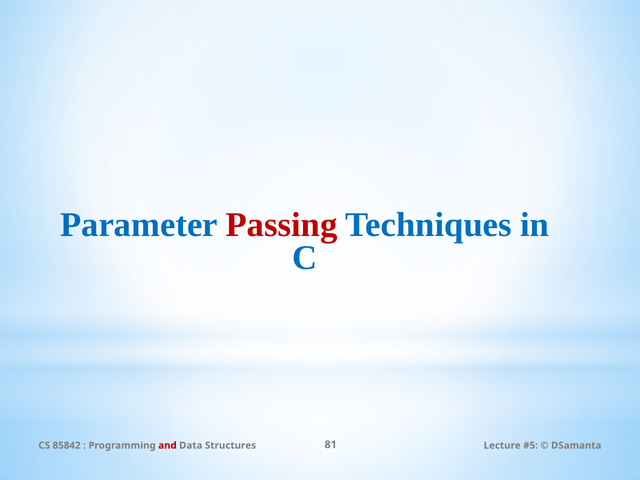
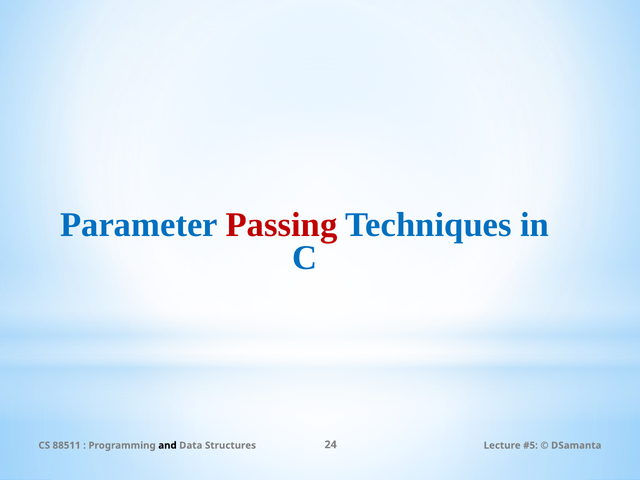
85842: 85842 -> 88511
and colour: red -> black
81: 81 -> 24
